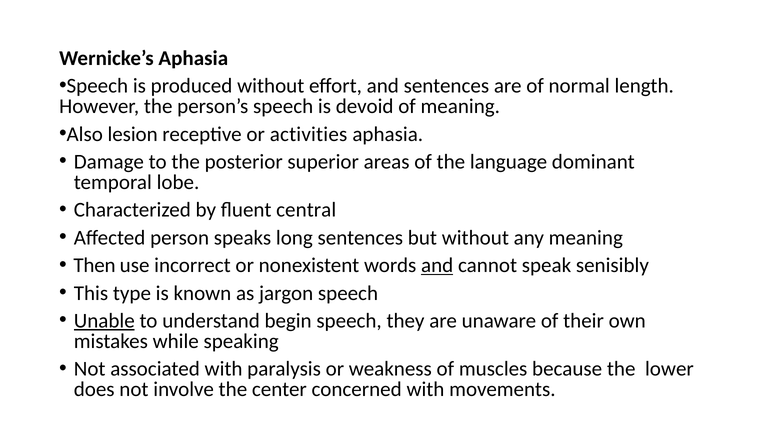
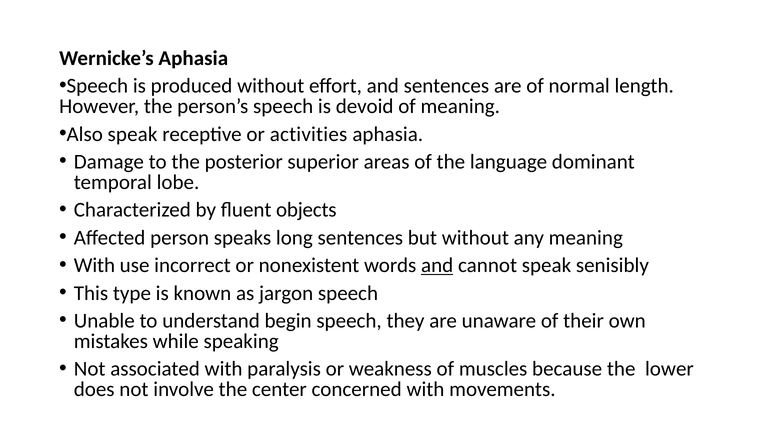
Also lesion: lesion -> speak
central: central -> objects
Then at (94, 265): Then -> With
Unable underline: present -> none
